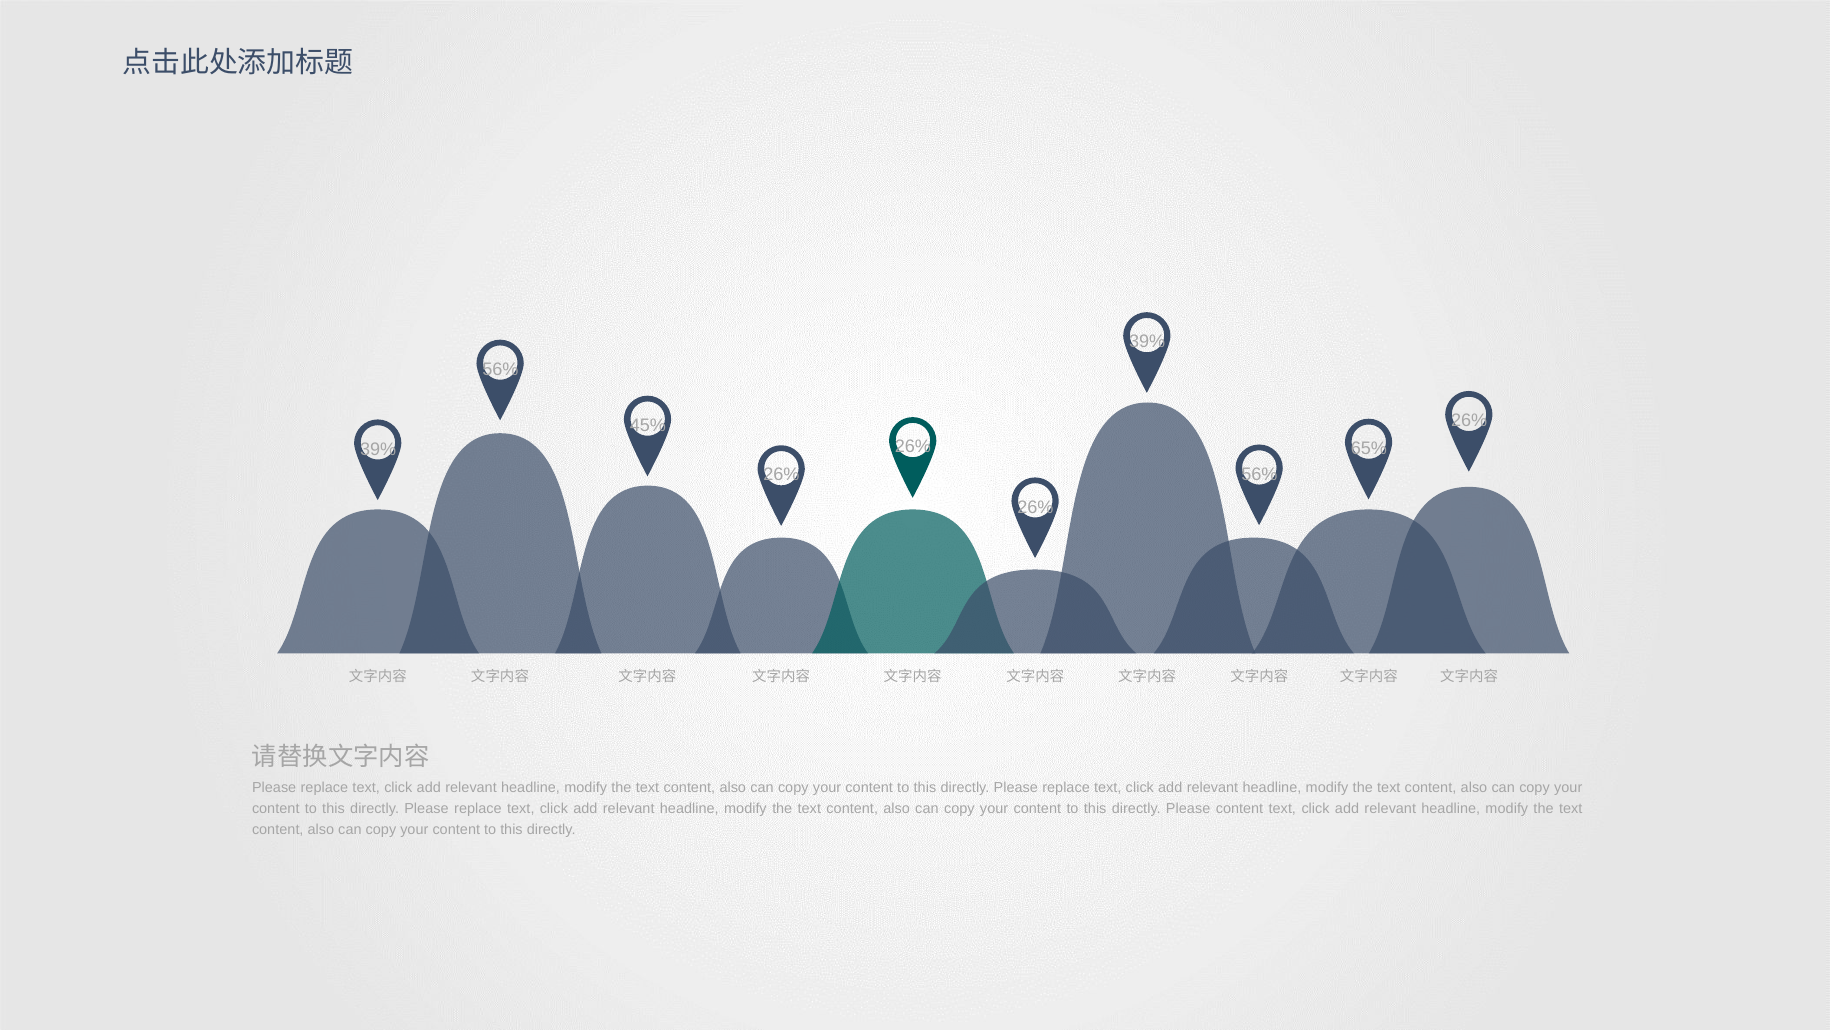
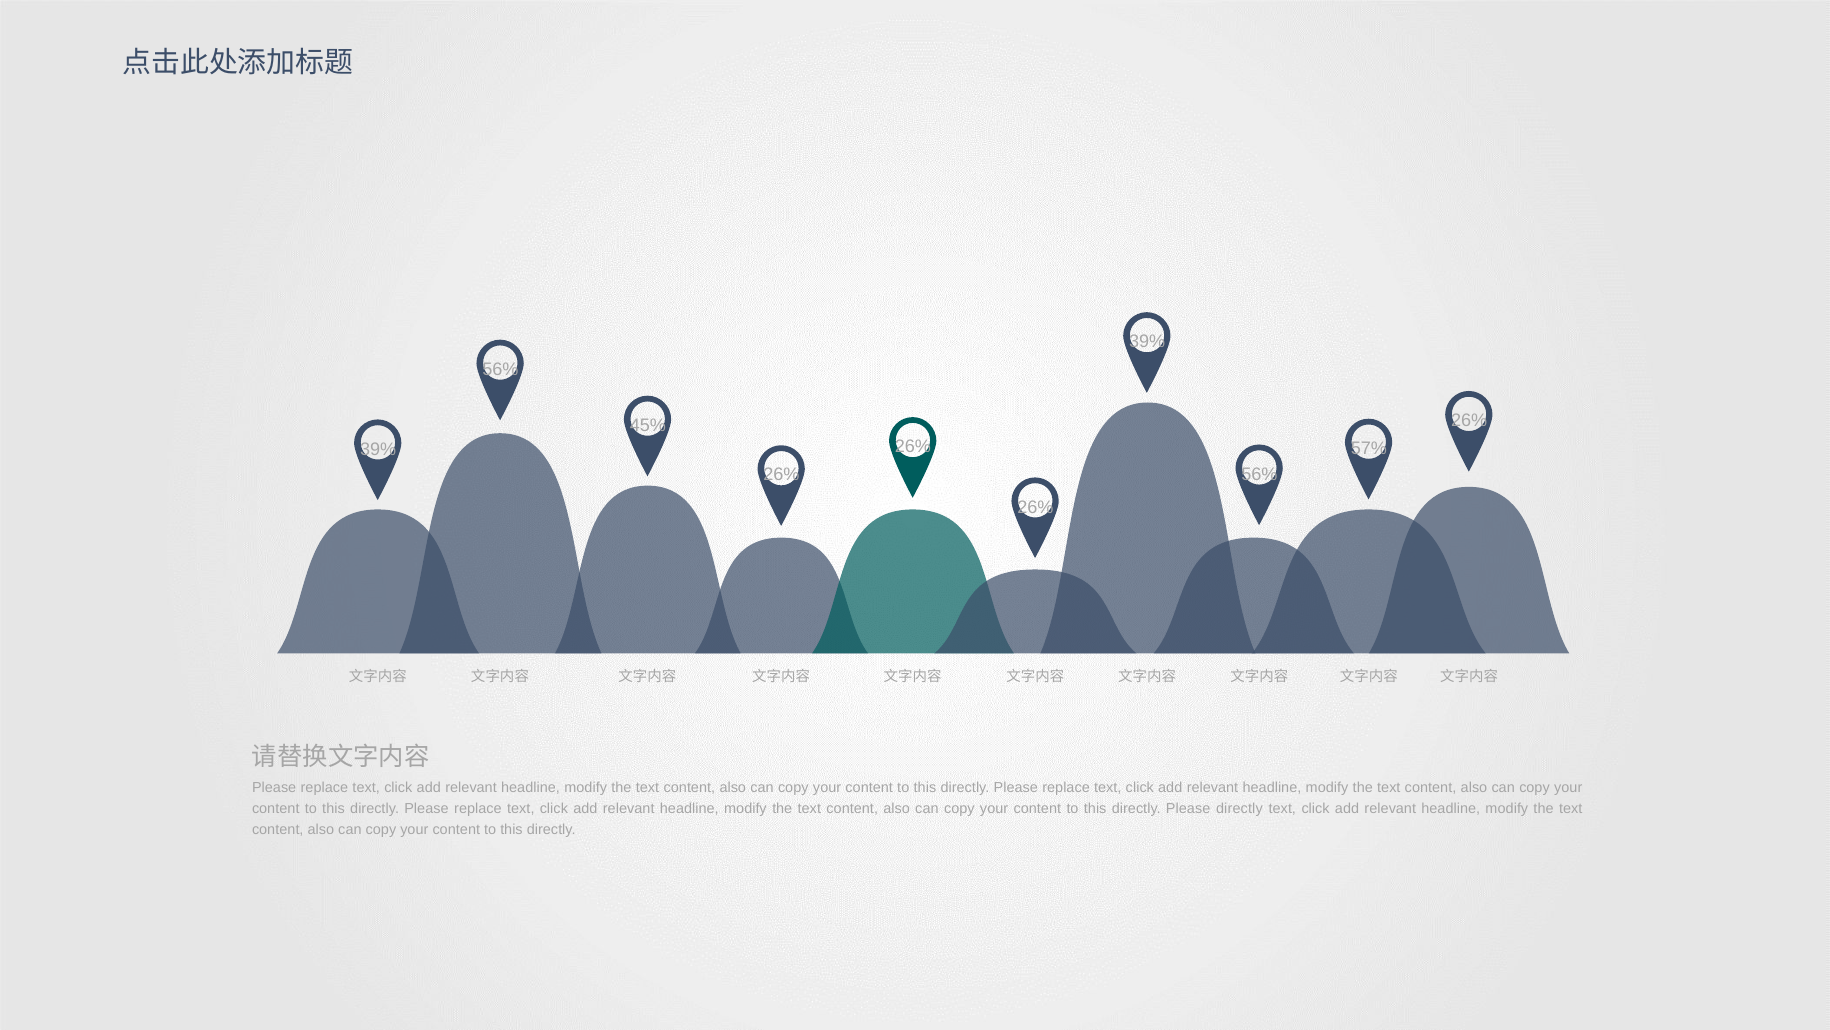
65%: 65% -> 57%
Please content: content -> directly
